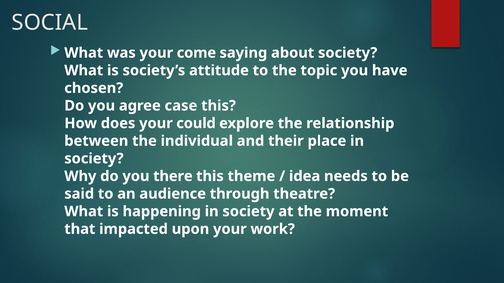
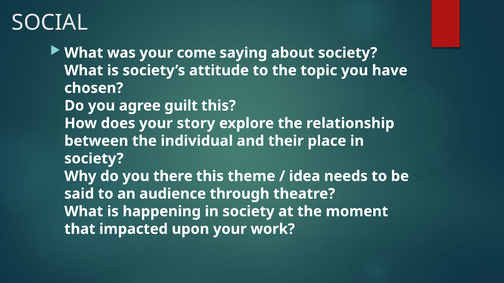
case: case -> guilt
could: could -> story
